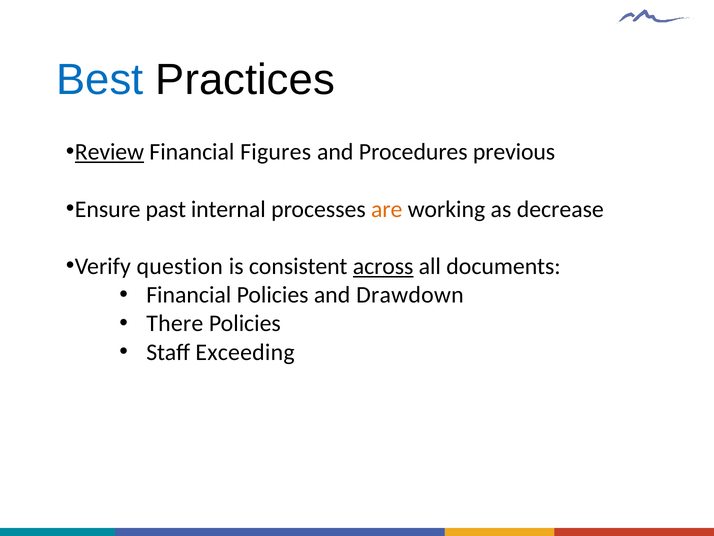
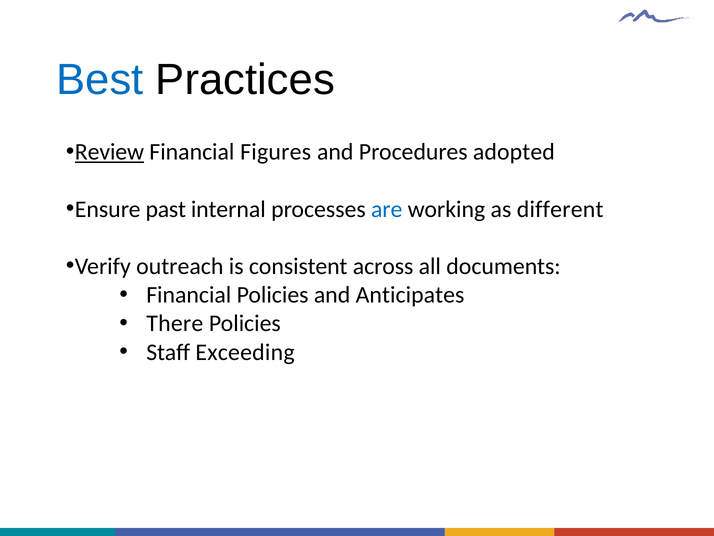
previous: previous -> adopted
are colour: orange -> blue
decrease: decrease -> different
question: question -> outreach
across underline: present -> none
Drawdown: Drawdown -> Anticipates
